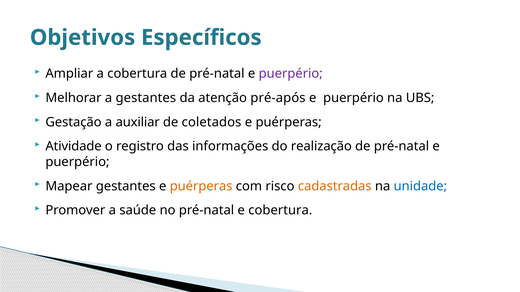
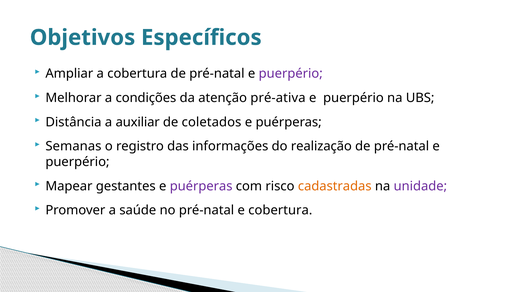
a gestantes: gestantes -> condições
pré-após: pré-após -> pré-ativa
Gestação: Gestação -> Distância
Atividade: Atividade -> Semanas
puérperas at (201, 186) colour: orange -> purple
unidade colour: blue -> purple
